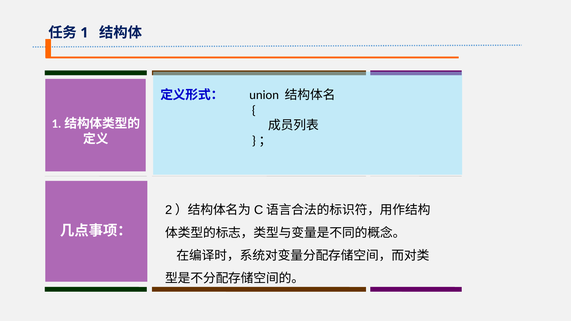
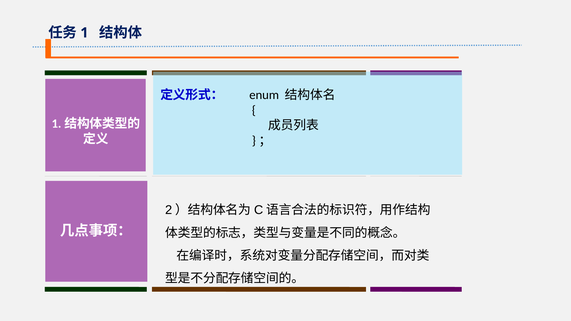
union: union -> enum
